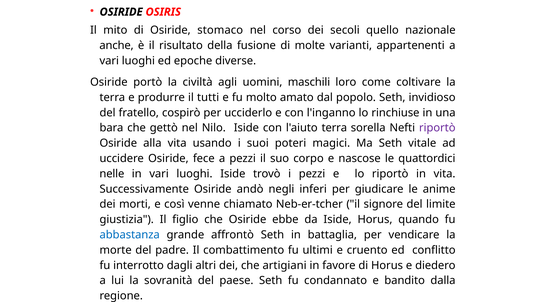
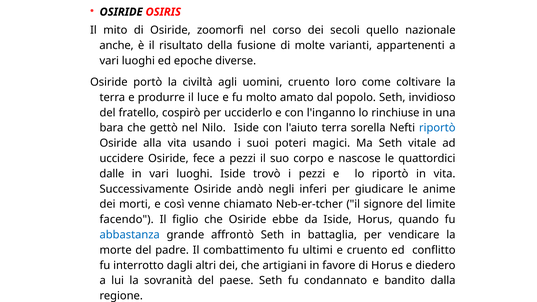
stomaco: stomaco -> zoomorfi
uomini maschili: maschili -> cruento
tutti: tutti -> luce
riportò at (437, 128) colour: purple -> blue
nelle: nelle -> dalle
giustizia: giustizia -> facendo
